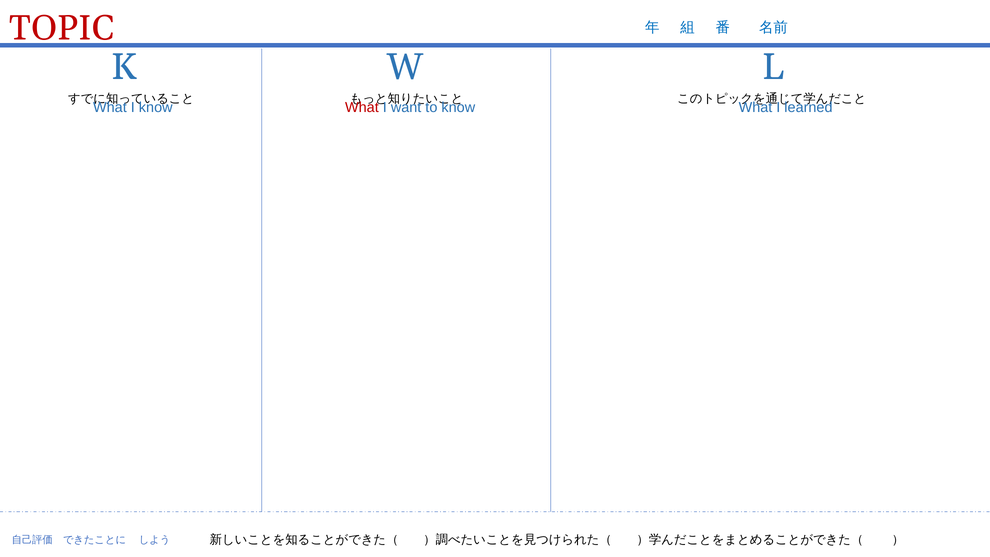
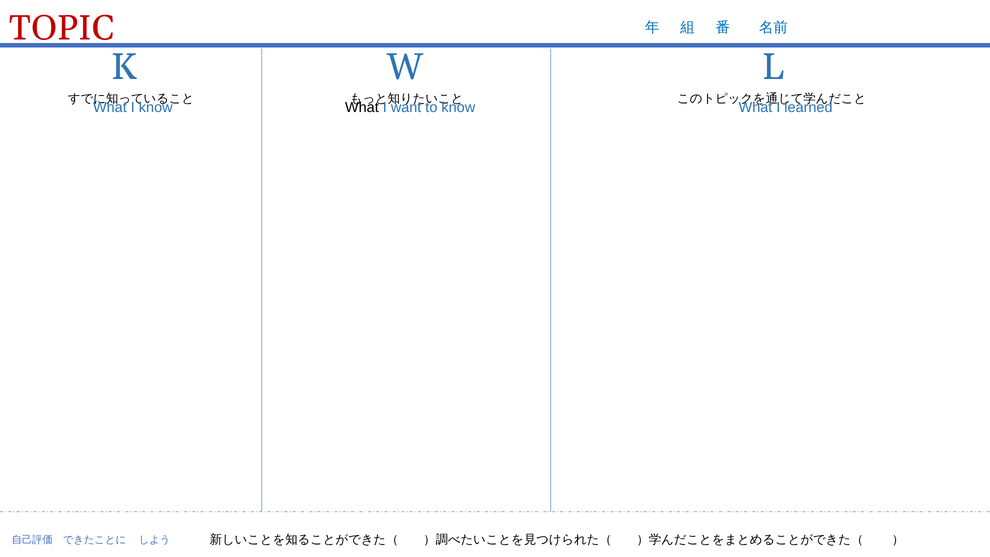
What at (362, 107) colour: red -> black
